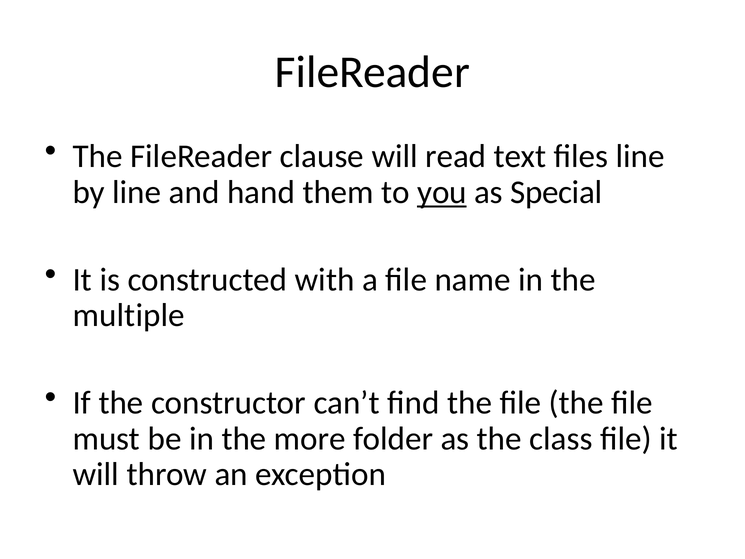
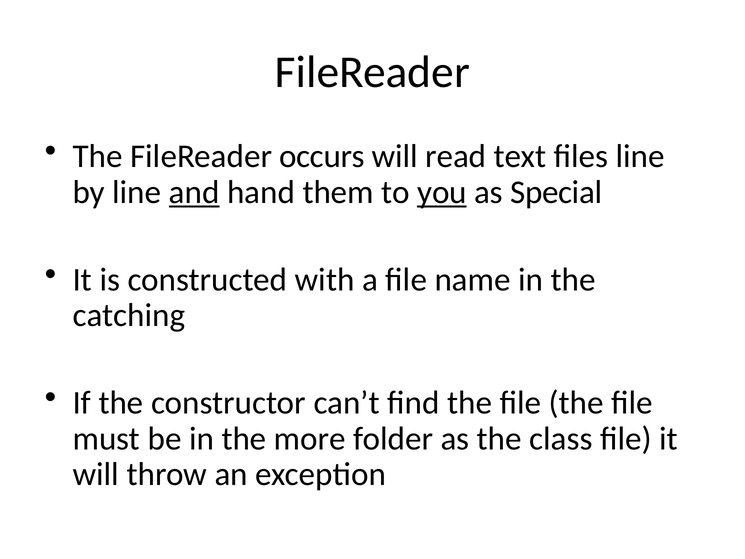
clause: clause -> occurs
and underline: none -> present
multiple: multiple -> catching
